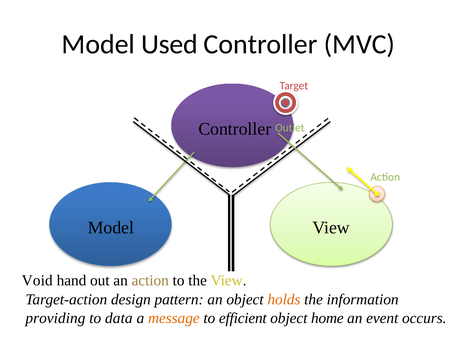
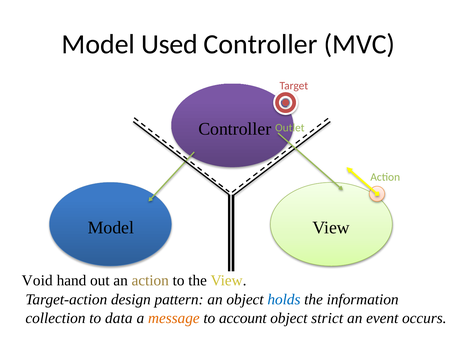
holds colour: orange -> blue
providing: providing -> collection
efficient: efficient -> account
home: home -> strict
